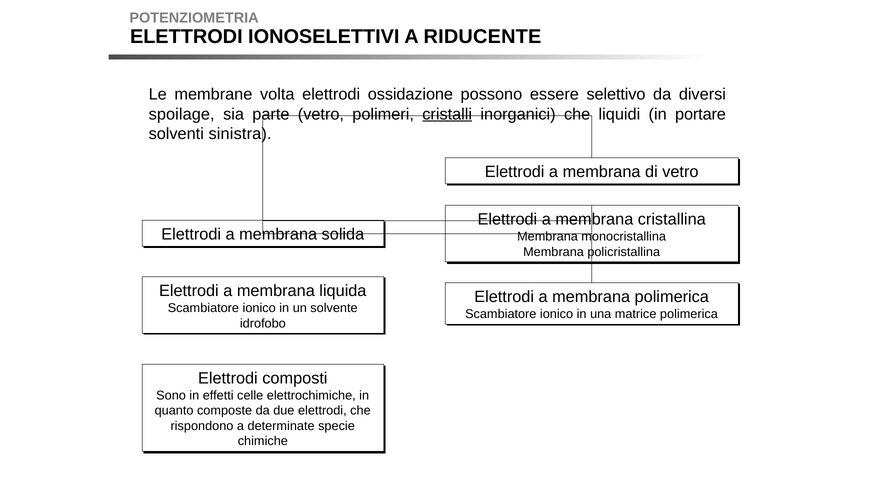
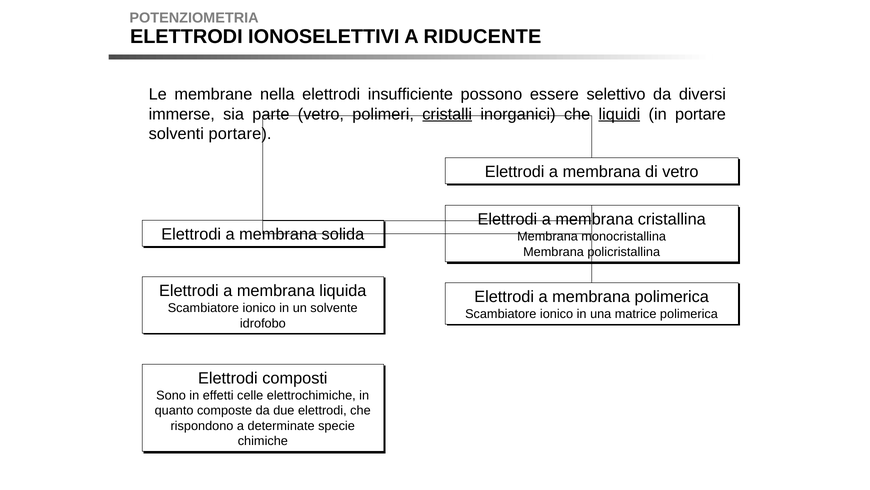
volta: volta -> nella
ossidazione: ossidazione -> insufficiente
spoilage: spoilage -> immerse
liquidi underline: none -> present
solventi sinistra: sinistra -> portare
